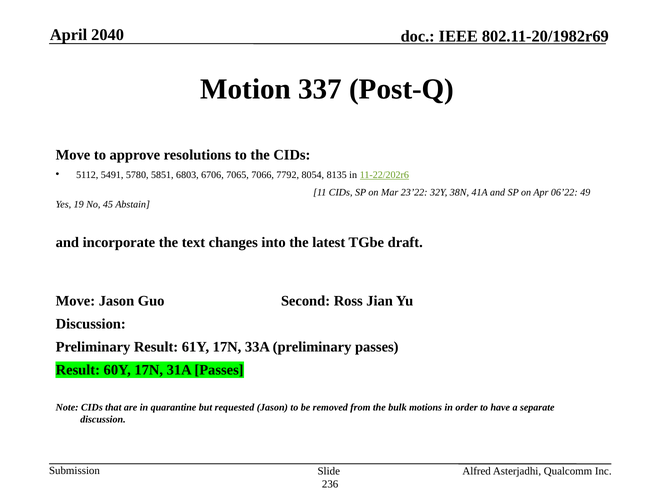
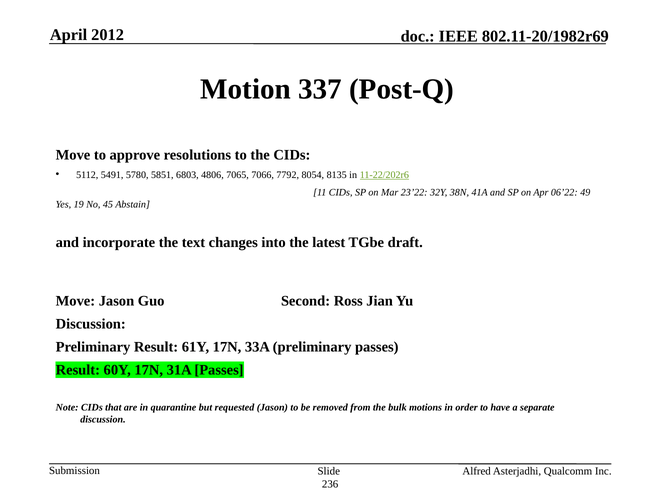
2040: 2040 -> 2012
6706: 6706 -> 4806
